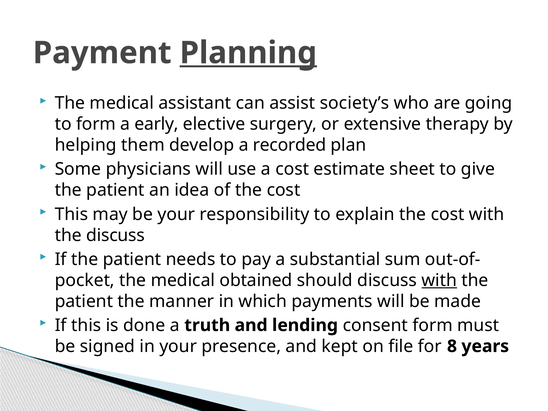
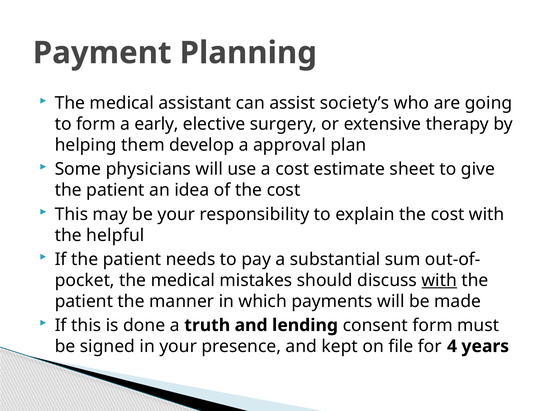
Planning underline: present -> none
recorded: recorded -> approval
the discuss: discuss -> helpful
obtained: obtained -> mistakes
8: 8 -> 4
